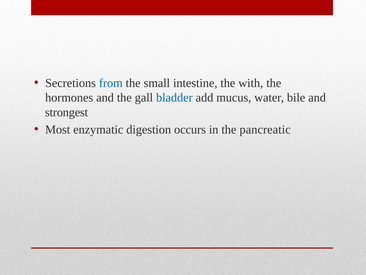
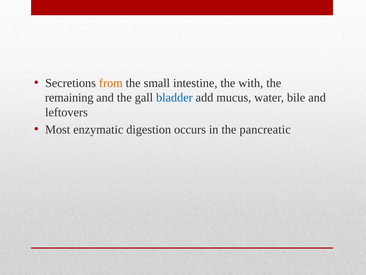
from colour: blue -> orange
hormones: hormones -> remaining
strongest: strongest -> leftovers
